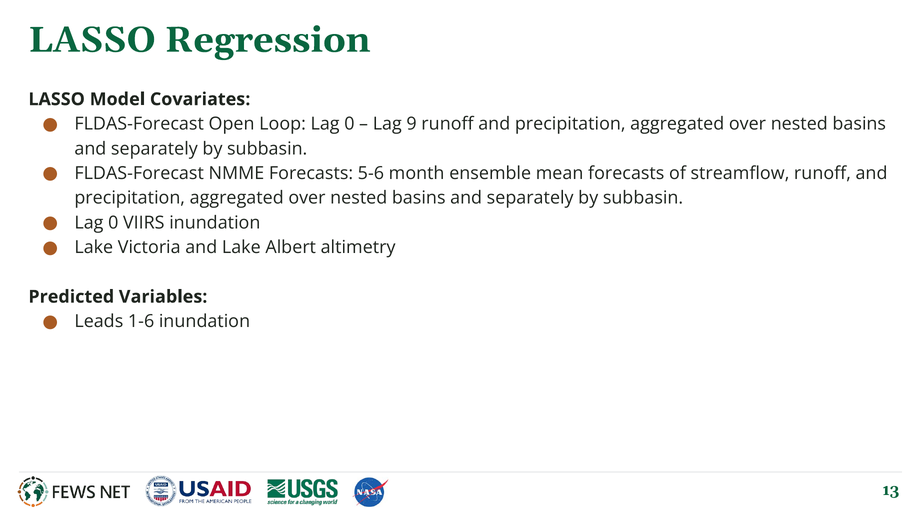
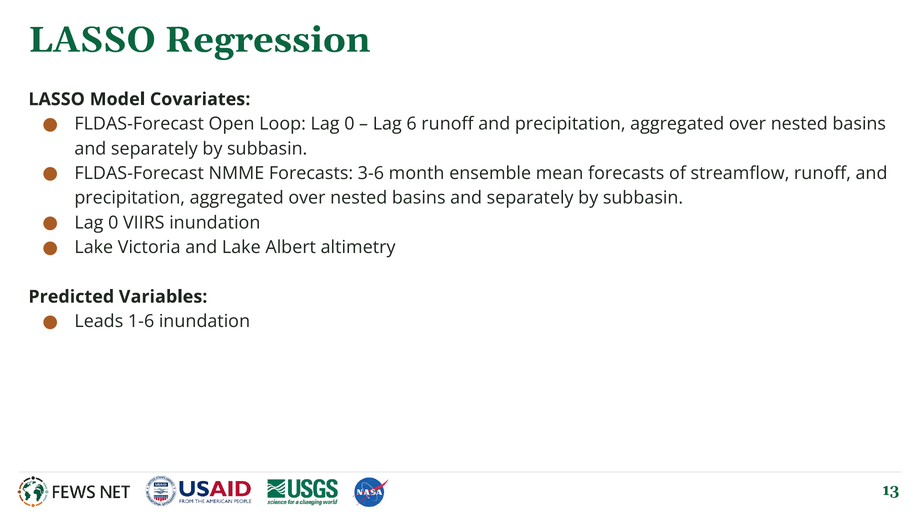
9: 9 -> 6
5-6: 5-6 -> 3-6
